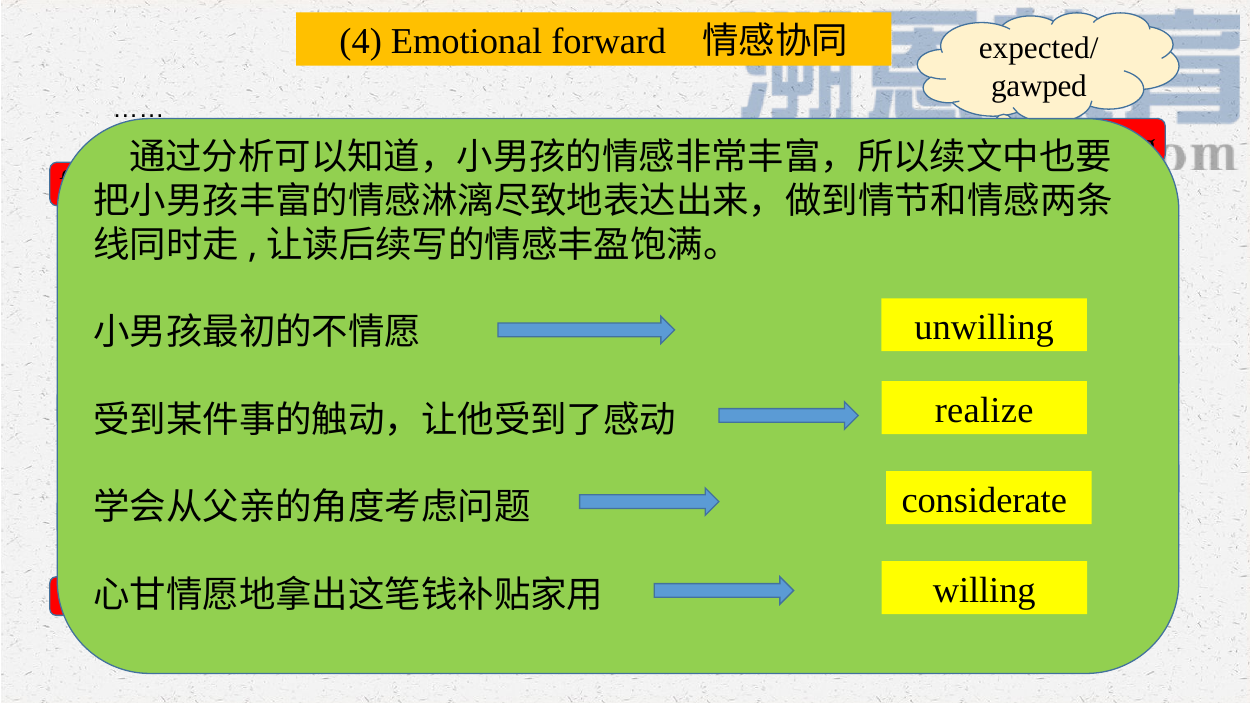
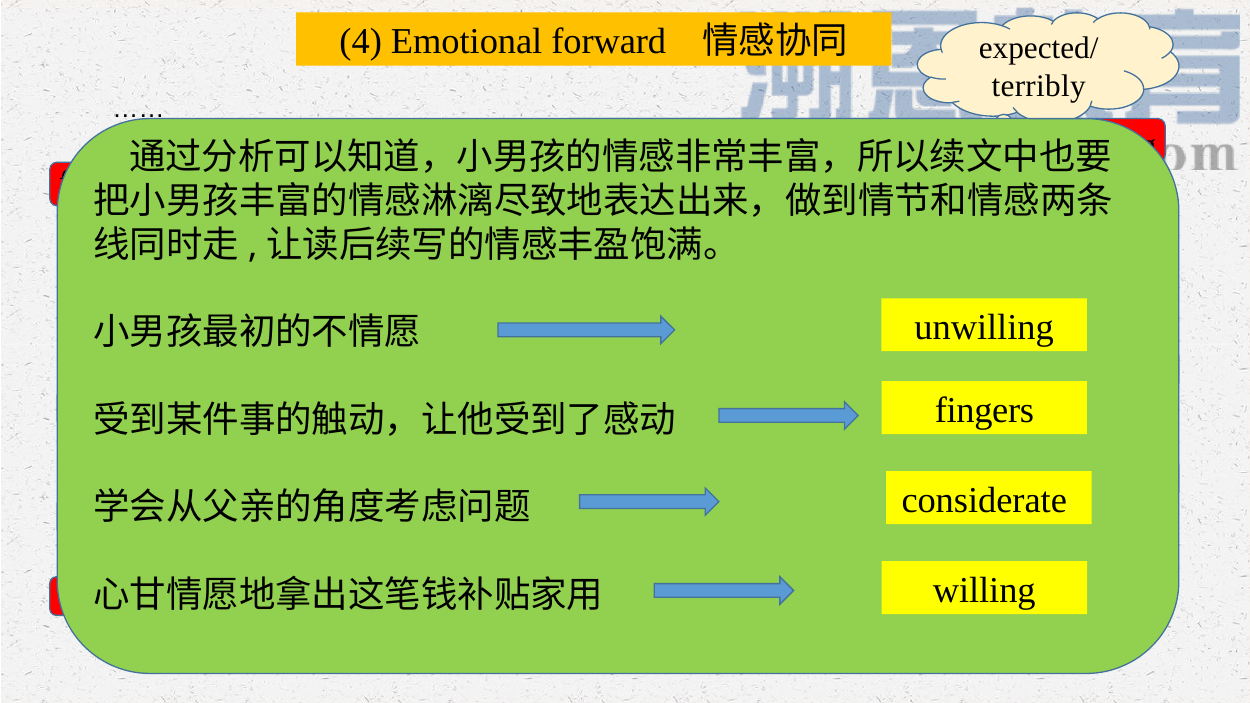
gawped: gawped -> terribly
realize at (984, 410): realize -> fingers
